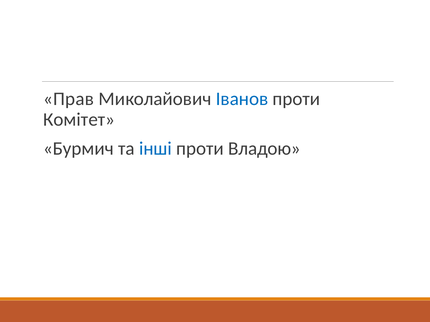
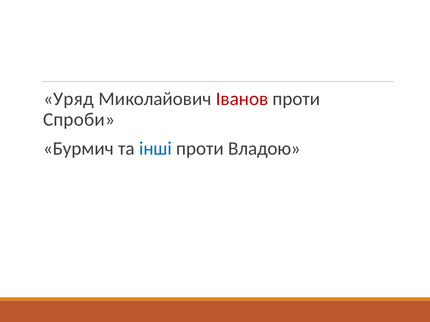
Прав: Прав -> Уряд
Іванов colour: blue -> red
Комітет: Комітет -> Спроби
